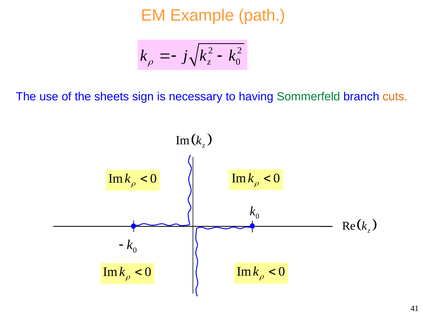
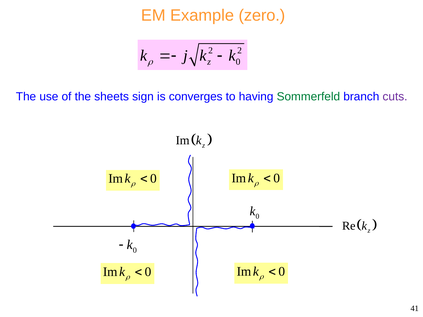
path: path -> zero
necessary: necessary -> converges
cuts colour: orange -> purple
